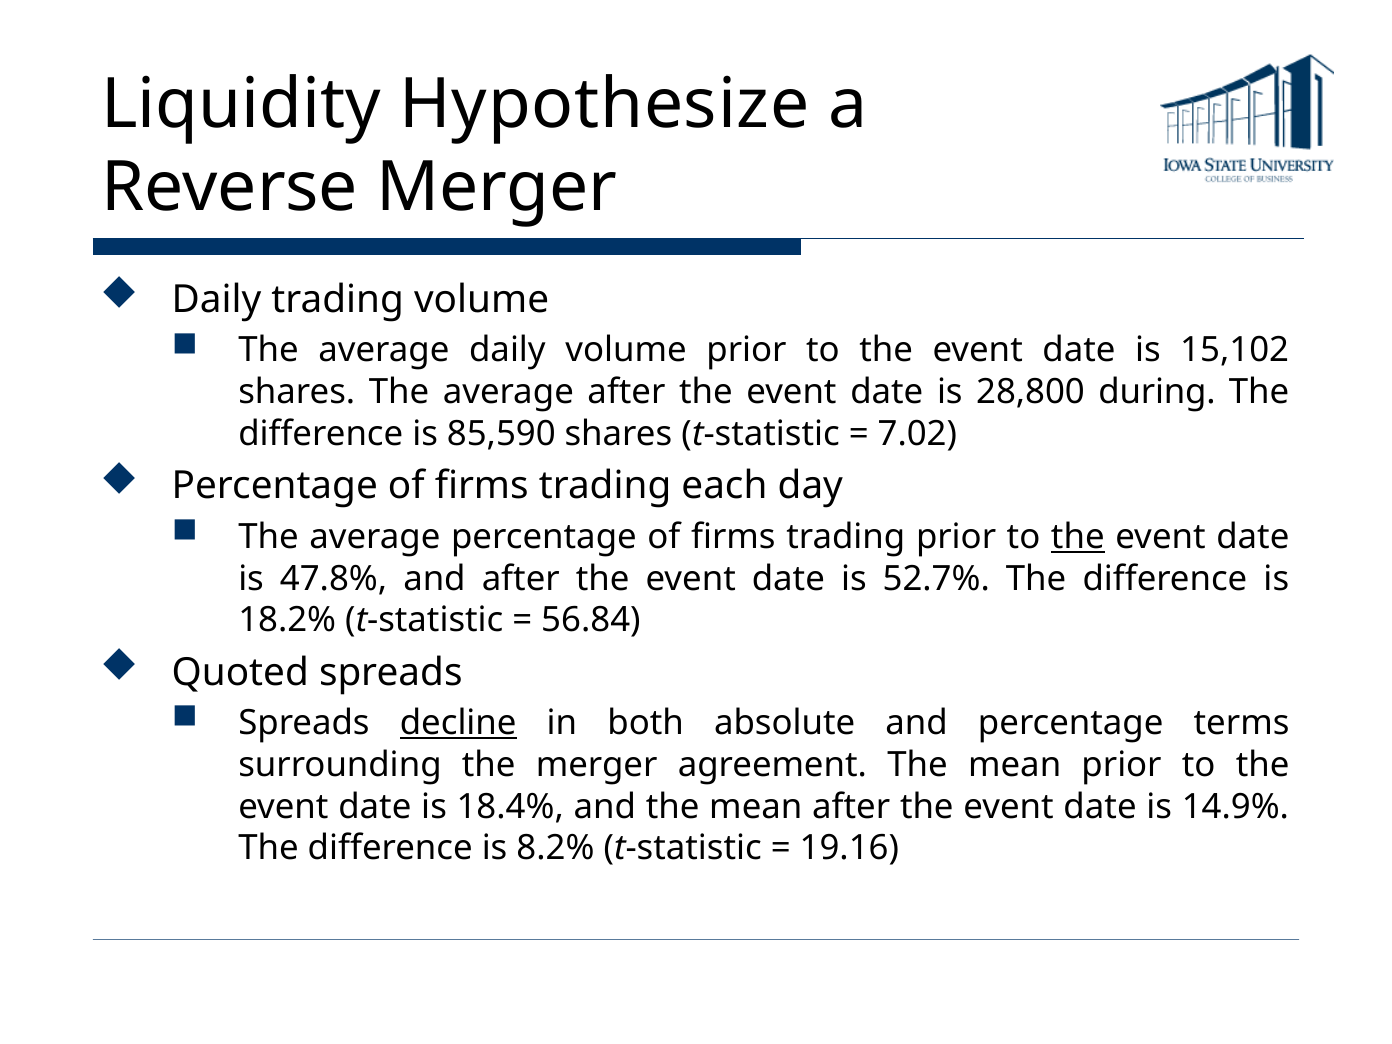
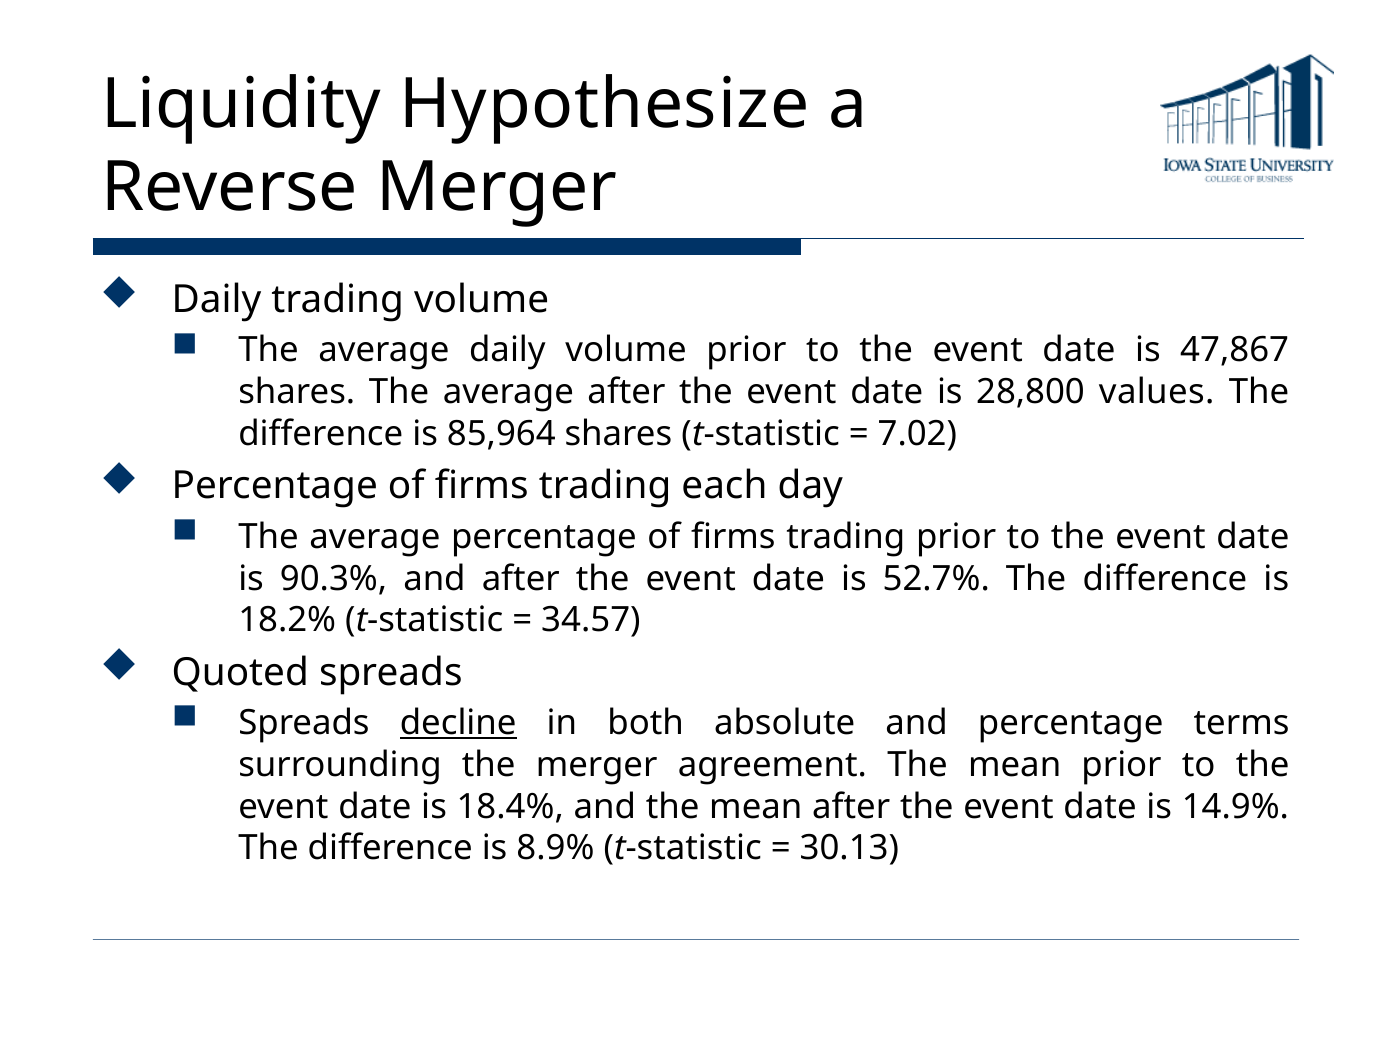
15,102: 15,102 -> 47,867
during: during -> values
85,590: 85,590 -> 85,964
the at (1078, 537) underline: present -> none
47.8%: 47.8% -> 90.3%
56.84: 56.84 -> 34.57
8.2%: 8.2% -> 8.9%
19.16: 19.16 -> 30.13
